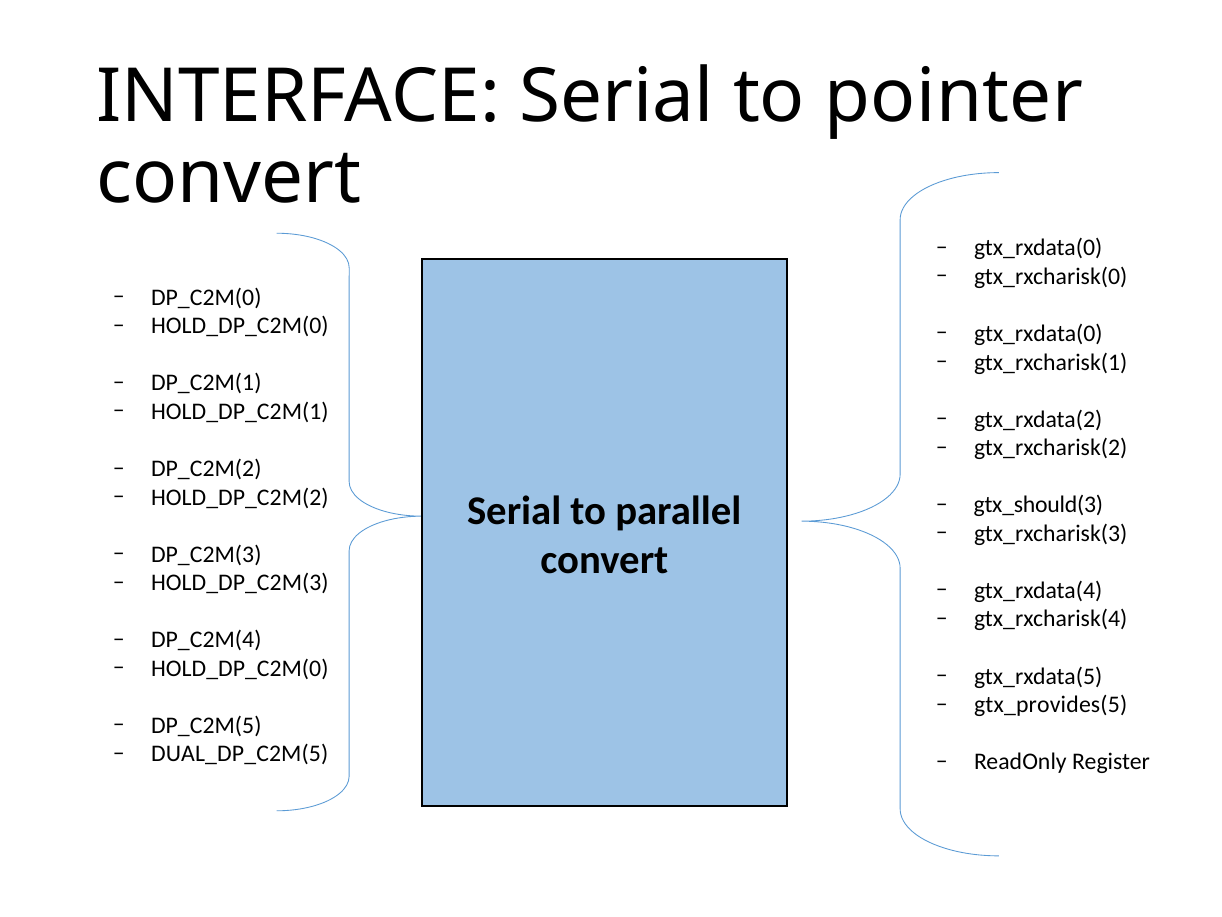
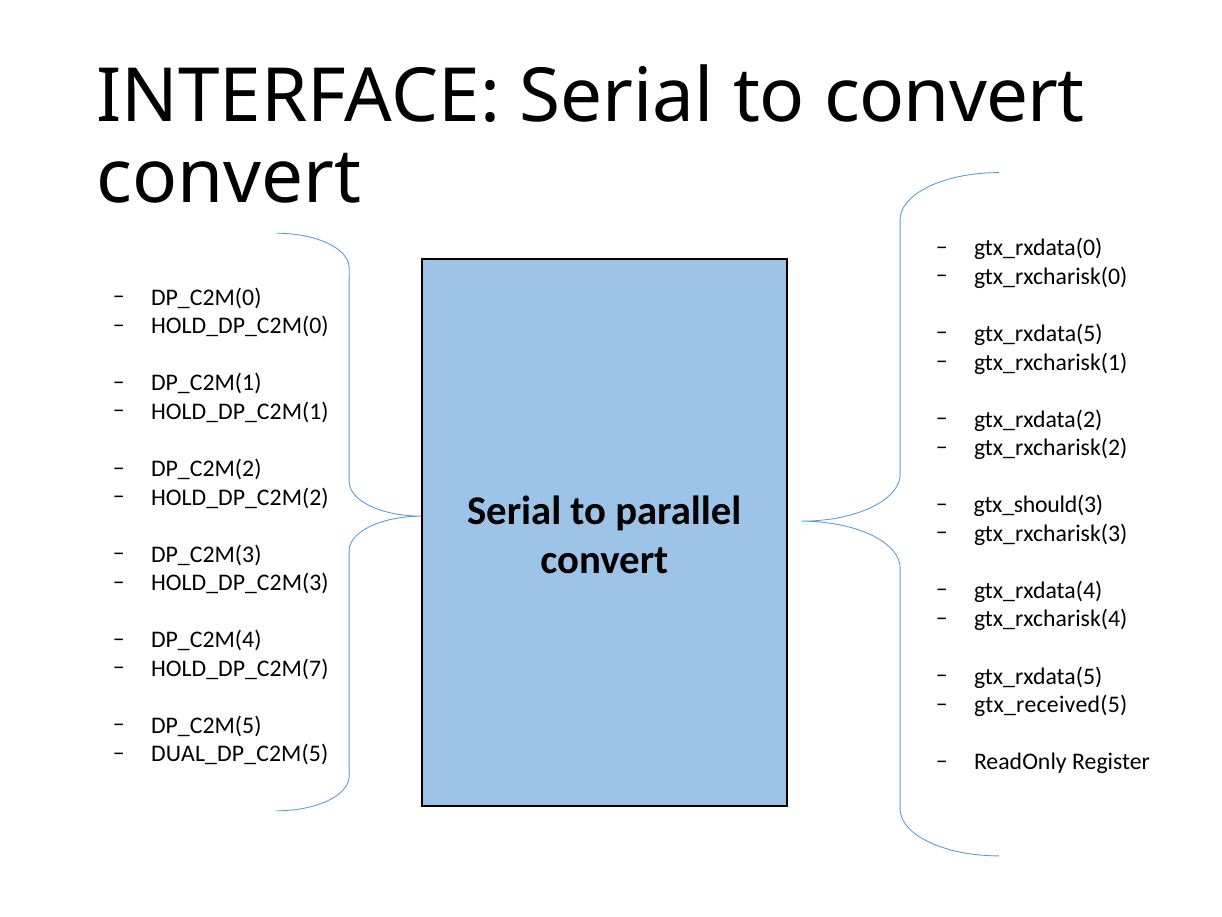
to pointer: pointer -> convert
gtx_rxdata(0 at (1038, 333): gtx_rxdata(0 -> gtx_rxdata(5
HOLD_DP_C2M(0 at (240, 668): HOLD_DP_C2M(0 -> HOLD_DP_C2M(7
gtx_provides(5: gtx_provides(5 -> gtx_received(5
